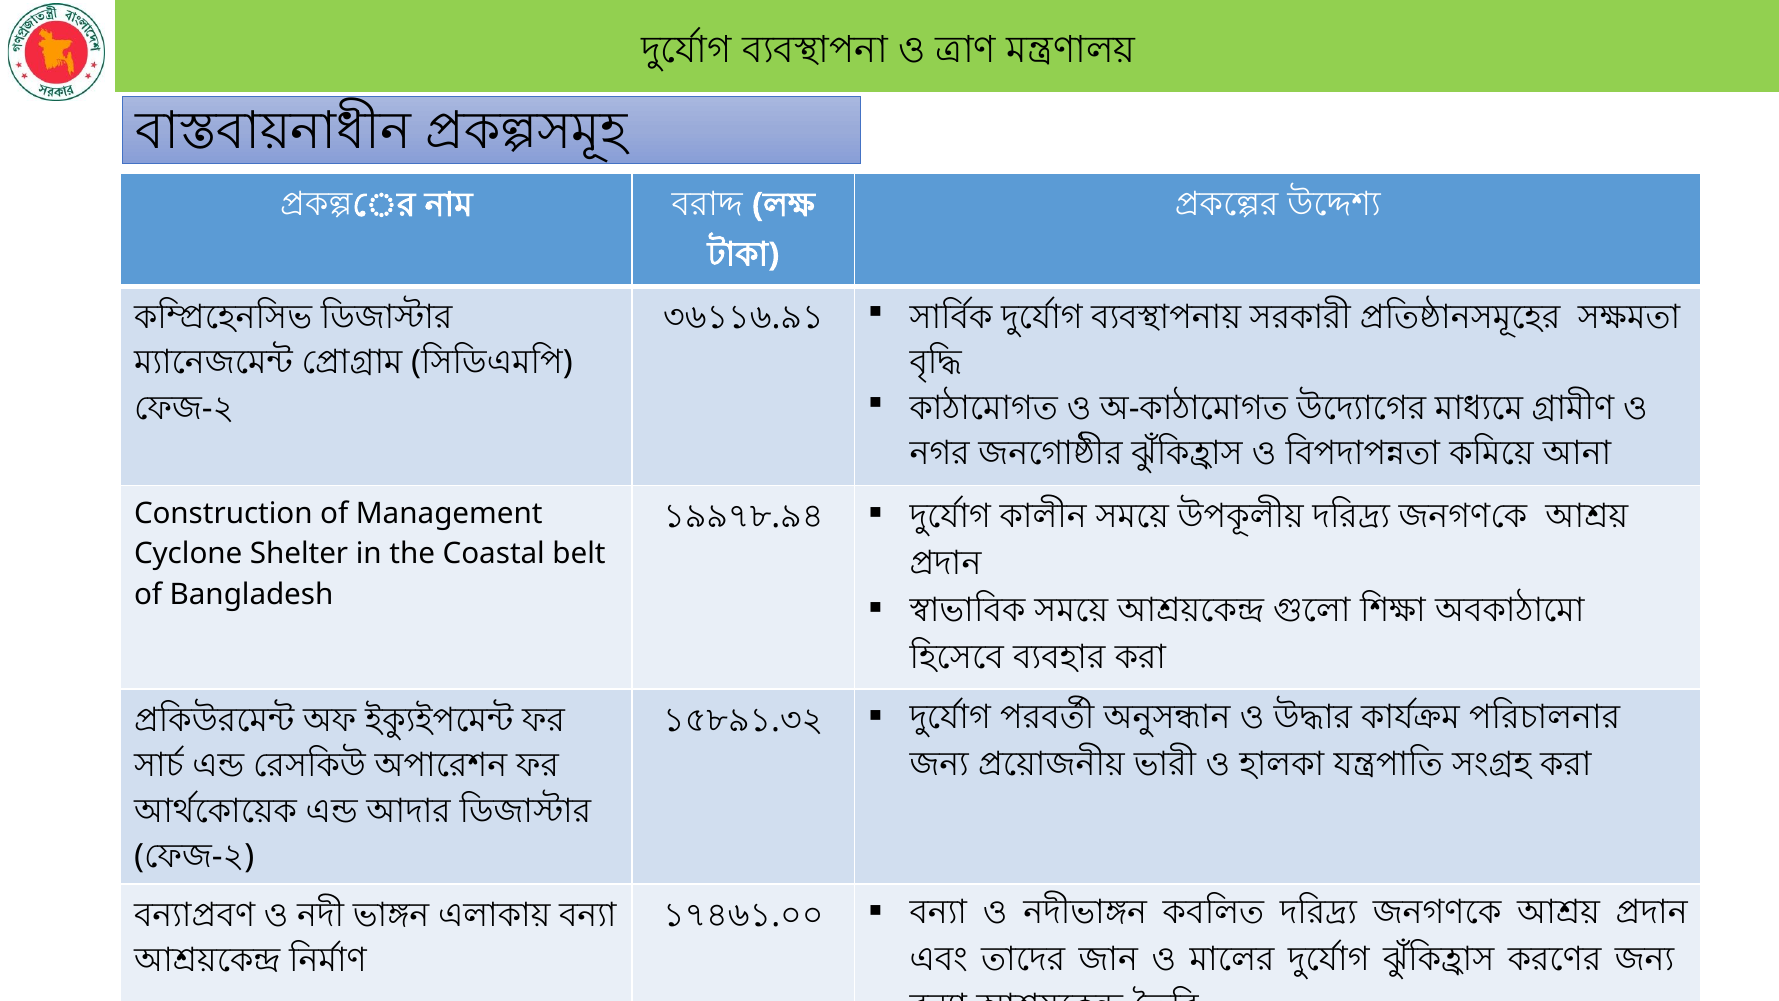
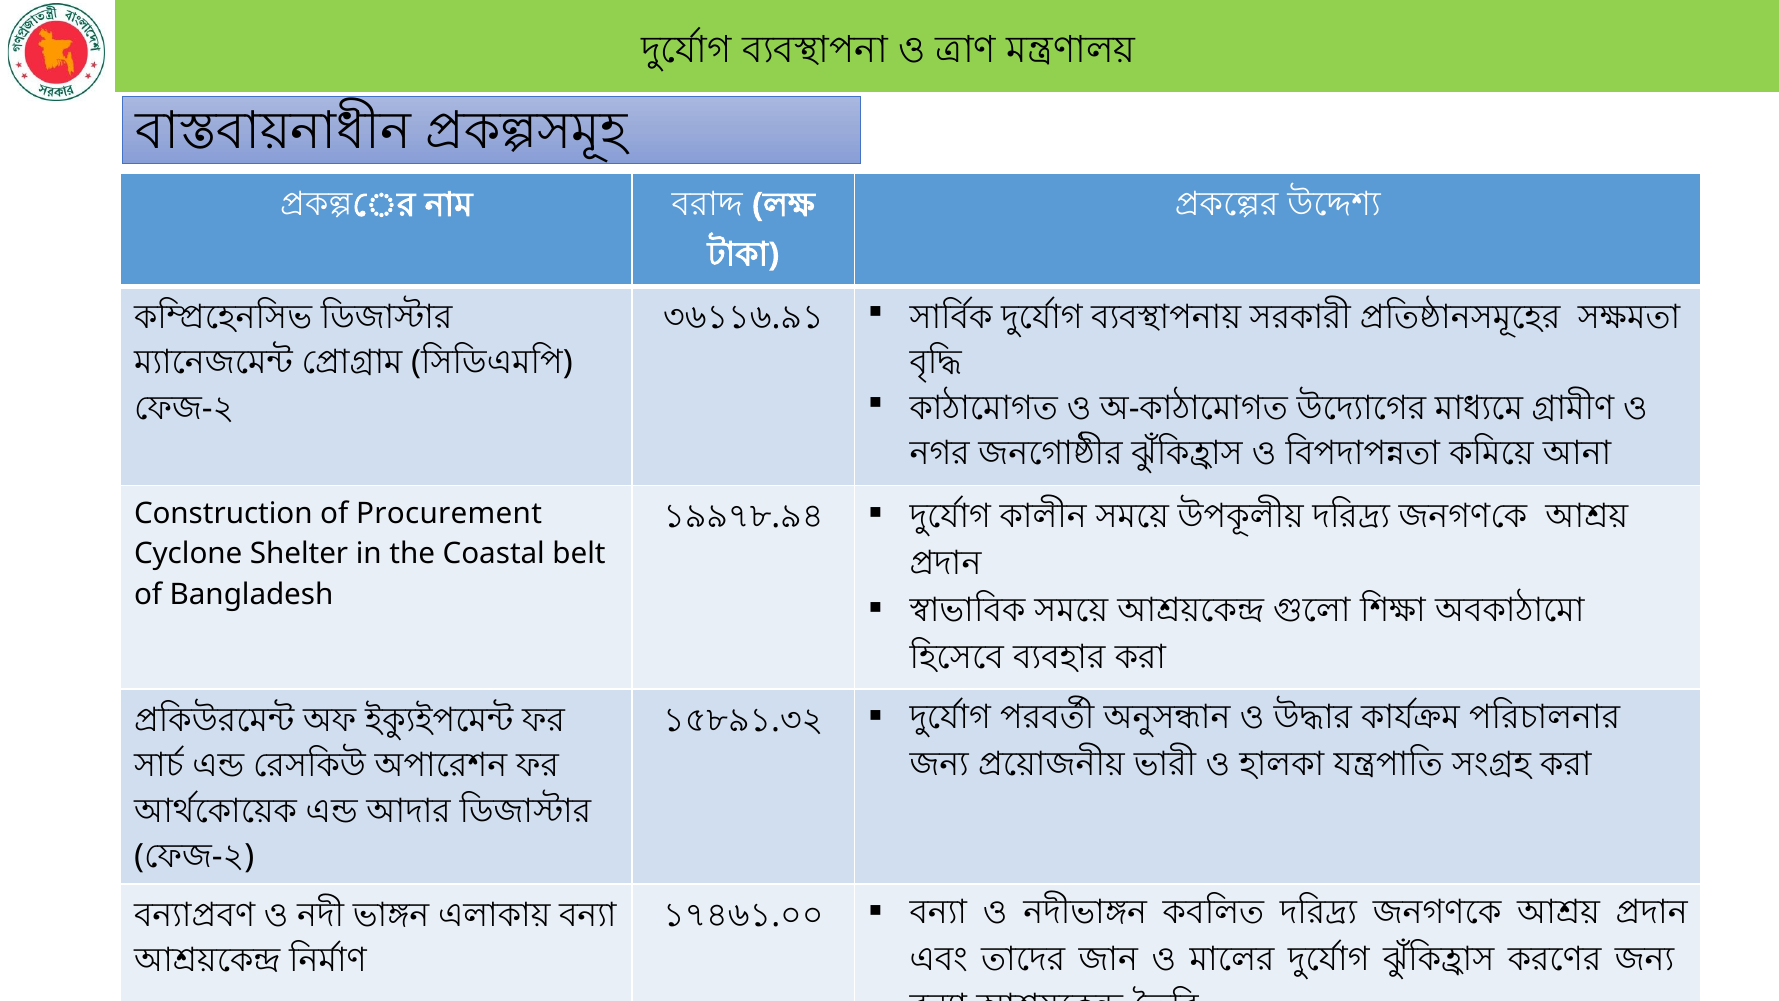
Management: Management -> Procurement
